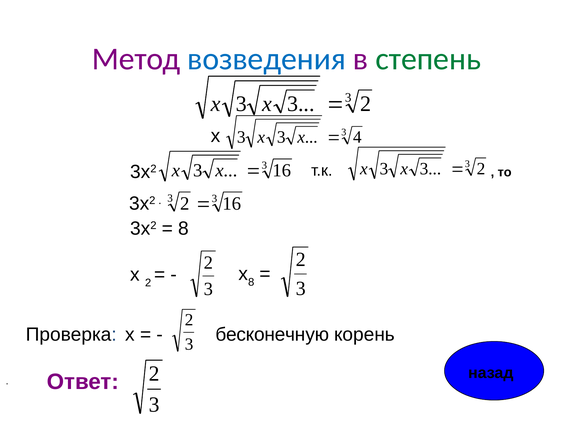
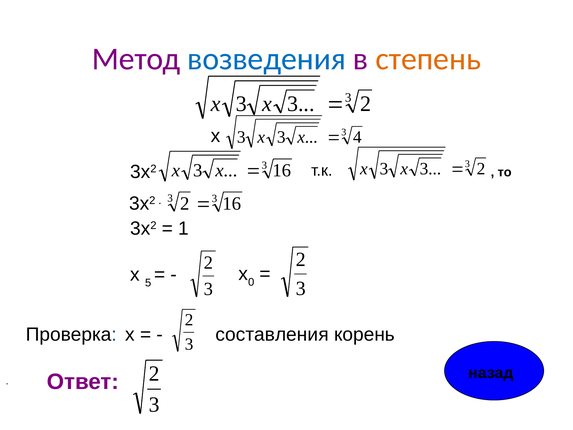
степень colour: green -> orange
8 at (183, 228): 8 -> 1
х 8: 8 -> 0
х 2: 2 -> 5
бесконечную: бесконечную -> составления
